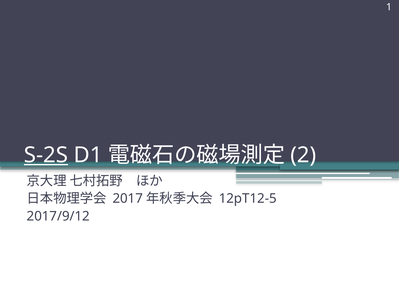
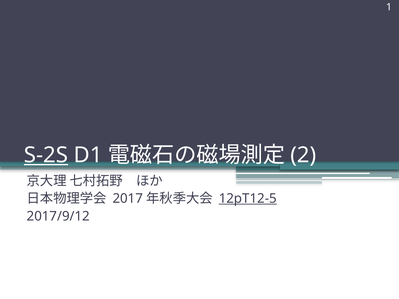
12pT12-5 underline: none -> present
